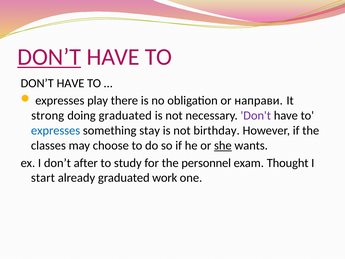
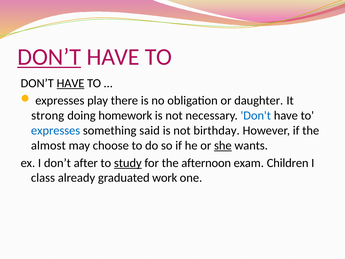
HAVE at (71, 83) underline: none -> present
направи: направи -> daughter
doing graduated: graduated -> homework
Don't colour: purple -> blue
stay: stay -> said
classes: classes -> almost
study underline: none -> present
personnel: personnel -> afternoon
Thought: Thought -> Children
start: start -> class
